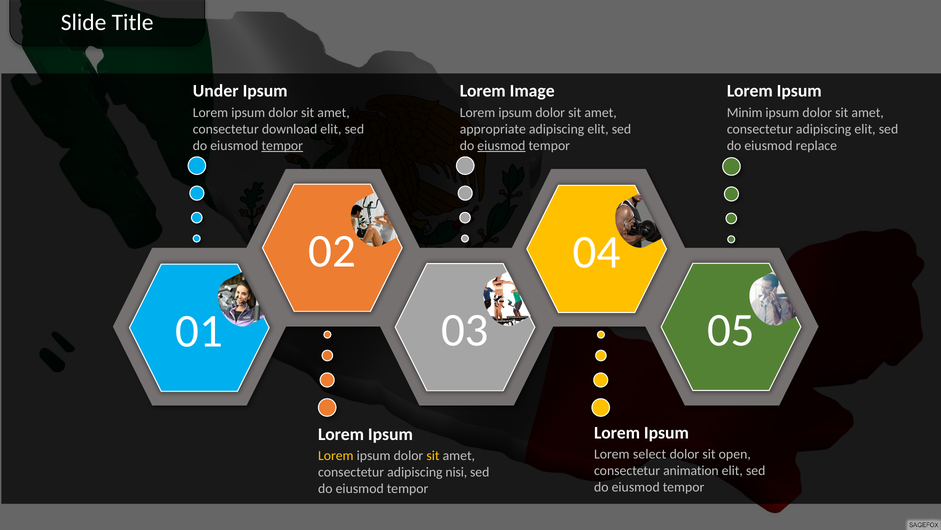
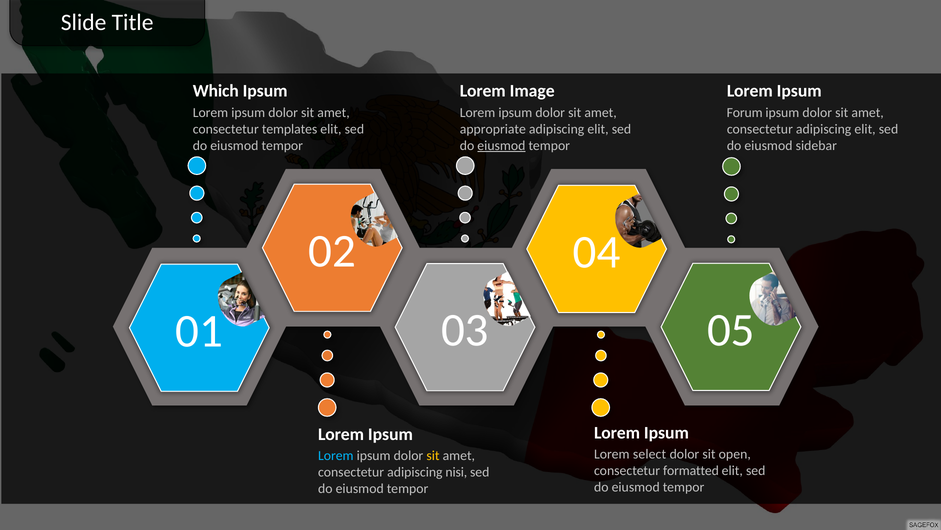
Under: Under -> Which
Minim: Minim -> Forum
download: download -> templates
tempor at (282, 145) underline: present -> none
replace: replace -> sidebar
Lorem at (336, 455) colour: yellow -> light blue
animation: animation -> formatted
